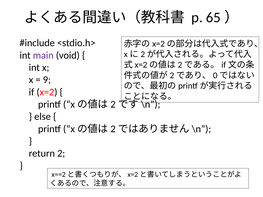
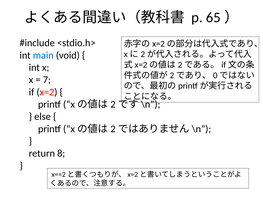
main colour: purple -> blue
9: 9 -> 7
2: 2 -> 8
